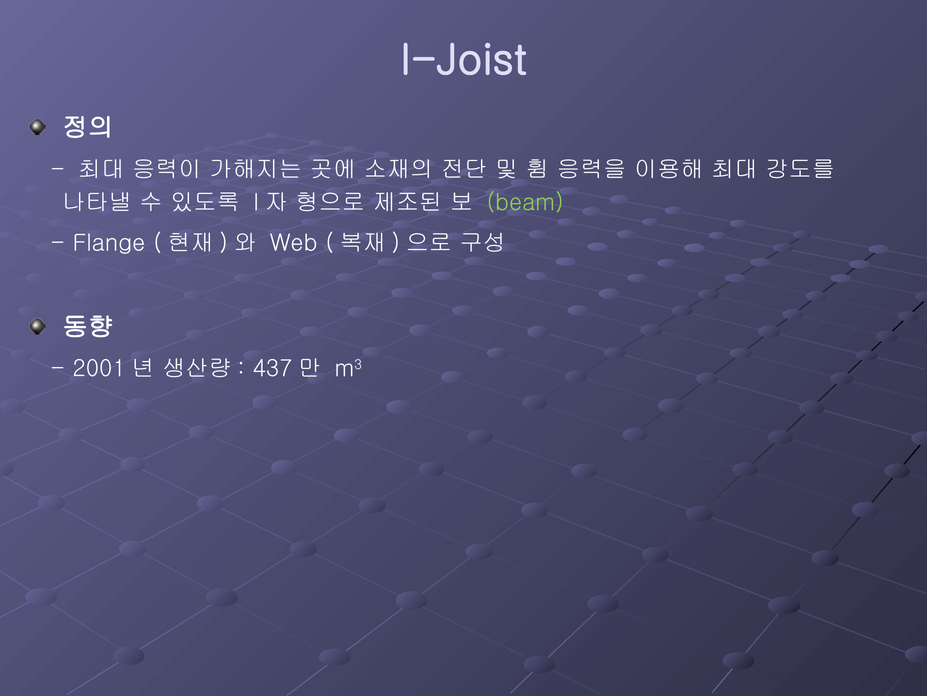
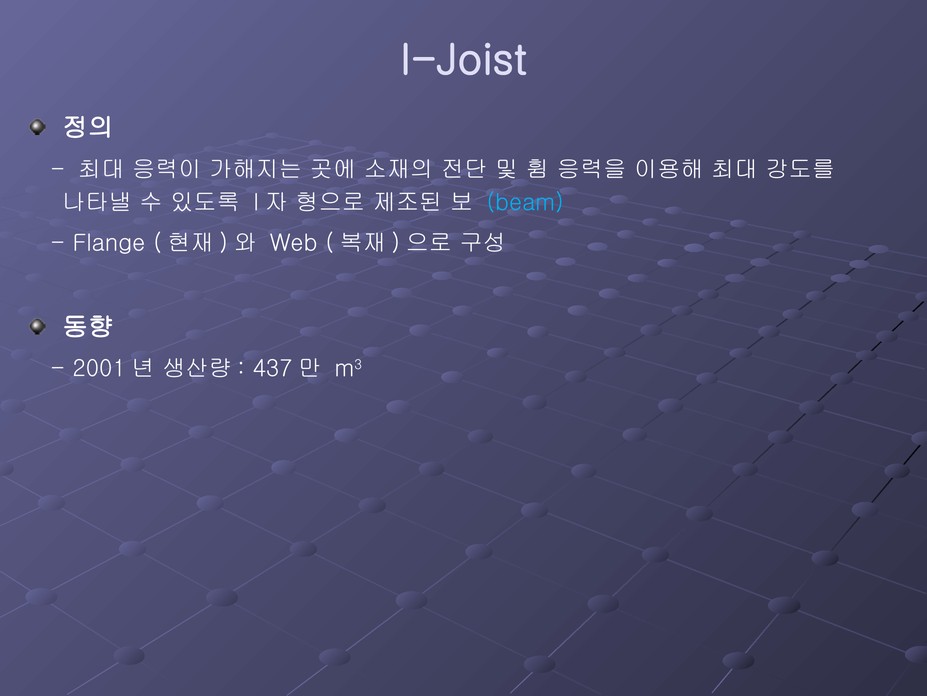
beam colour: light green -> light blue
